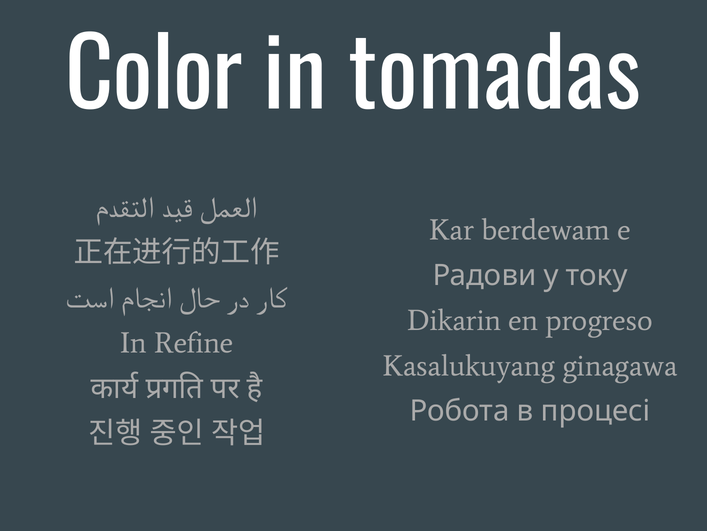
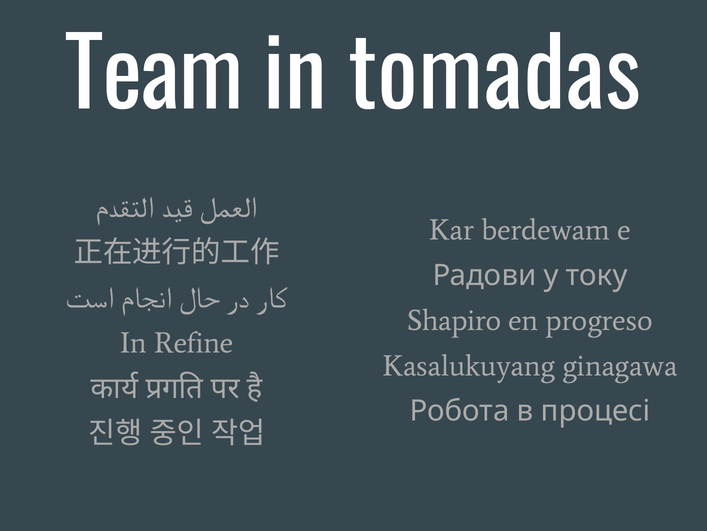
Color: Color -> Team
Dikarin: Dikarin -> Shapiro
